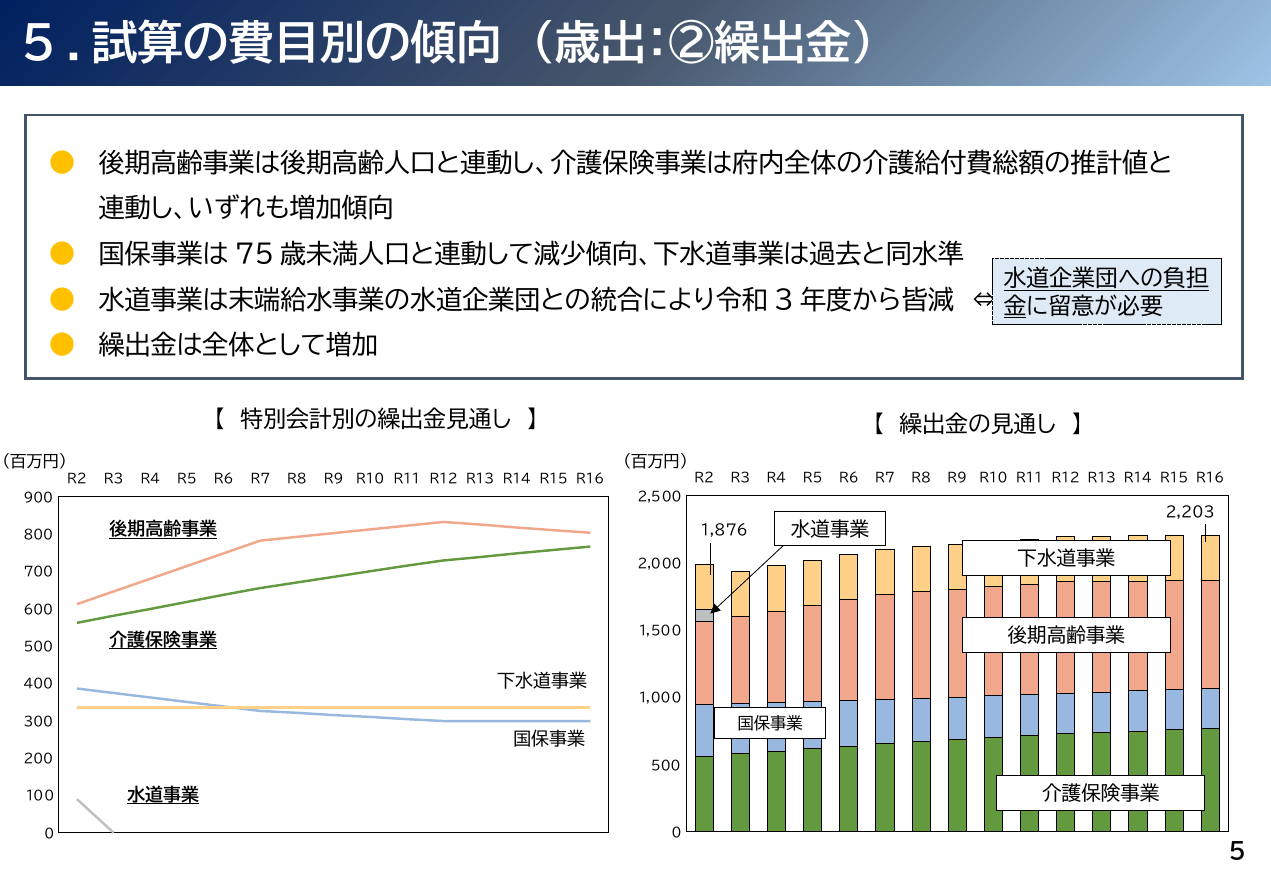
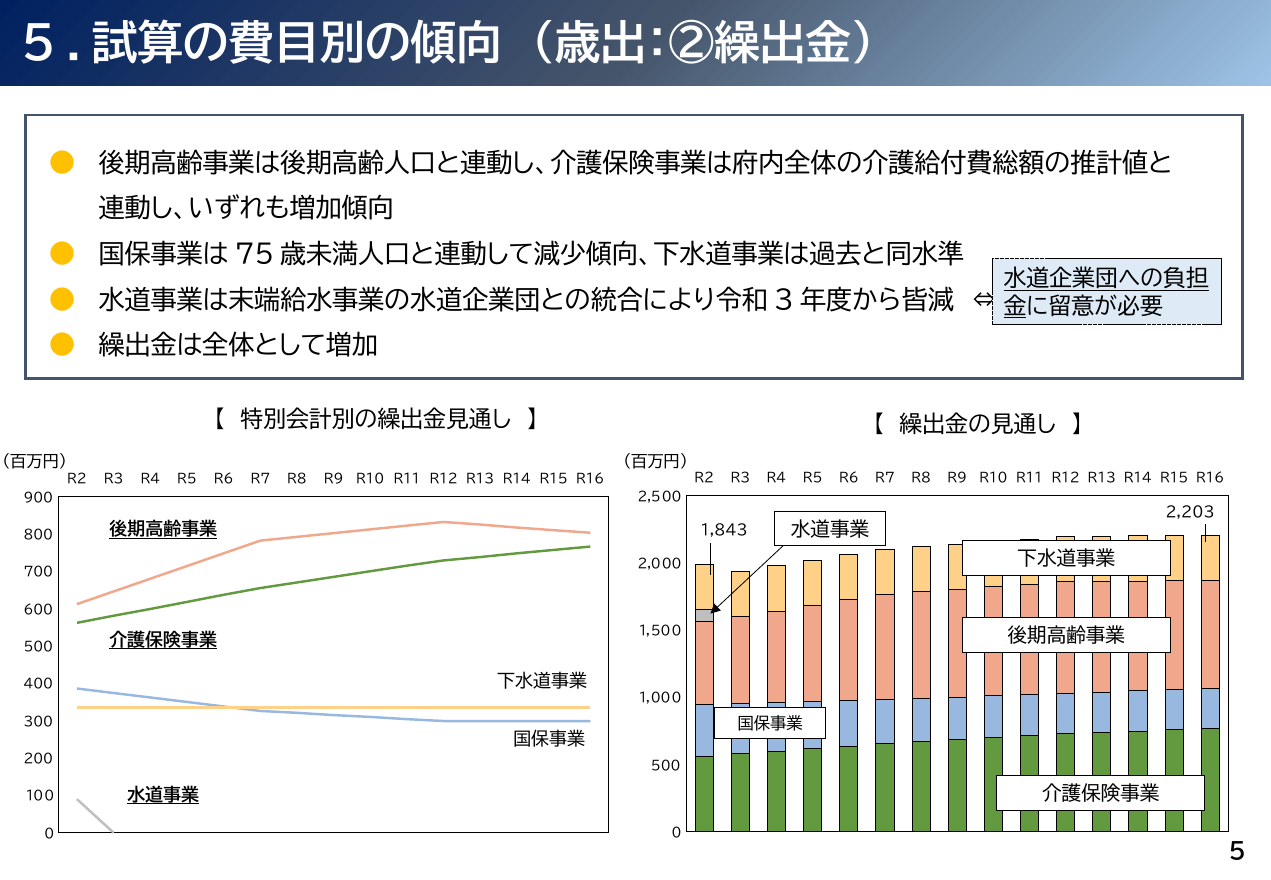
1,876: 1,876 -> 1,843
